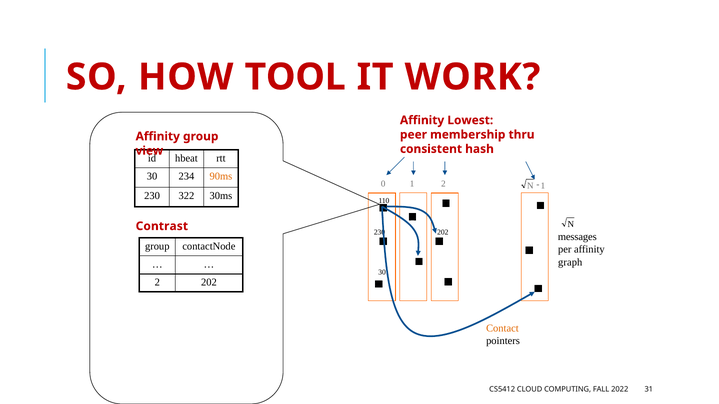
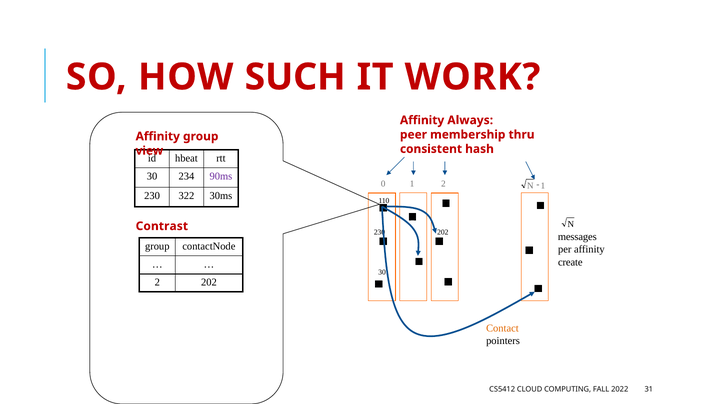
TOOL: TOOL -> SUCH
Lowest: Lowest -> Always
90ms colour: orange -> purple
graph: graph -> create
